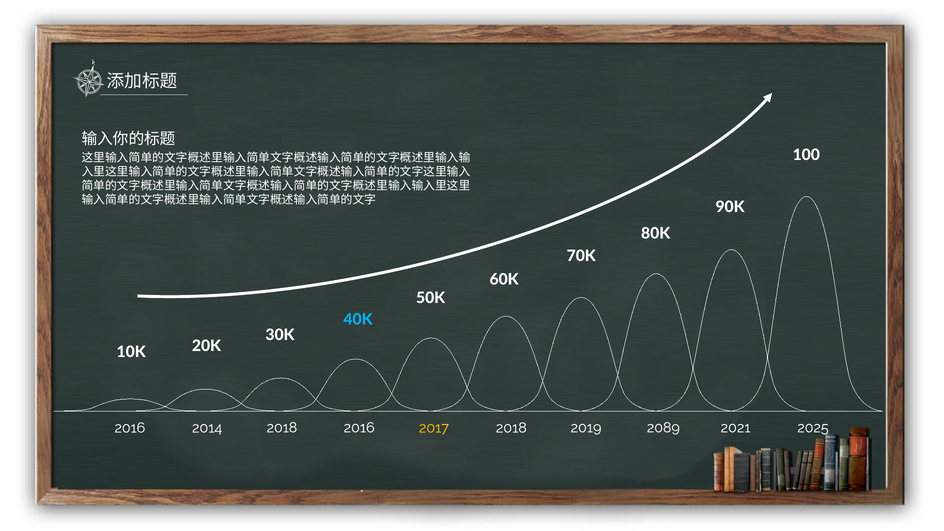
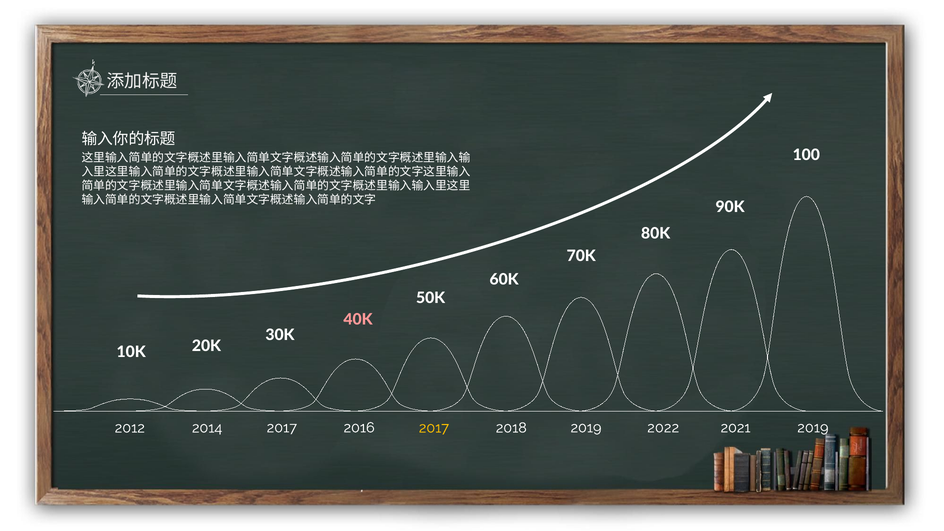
40K colour: light blue -> pink
2016 at (130, 428): 2016 -> 2012
2014 2018: 2018 -> 2017
2089: 2089 -> 2022
2021 2025: 2025 -> 2019
